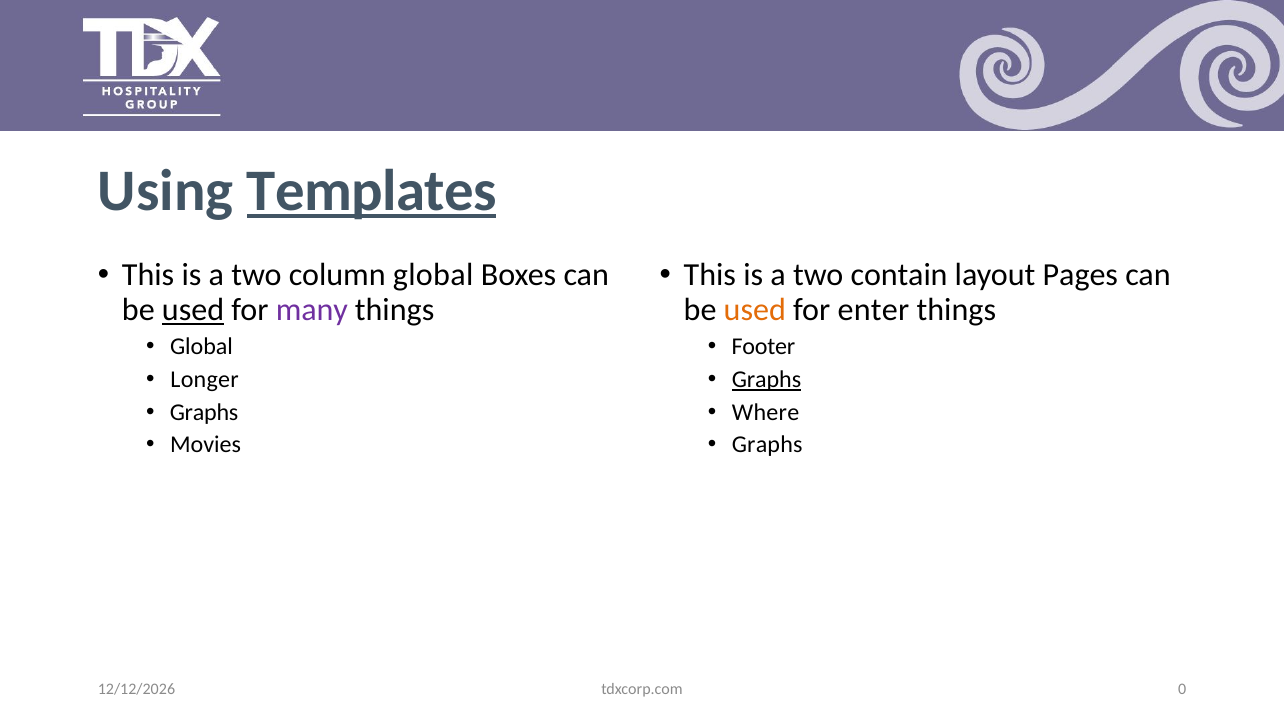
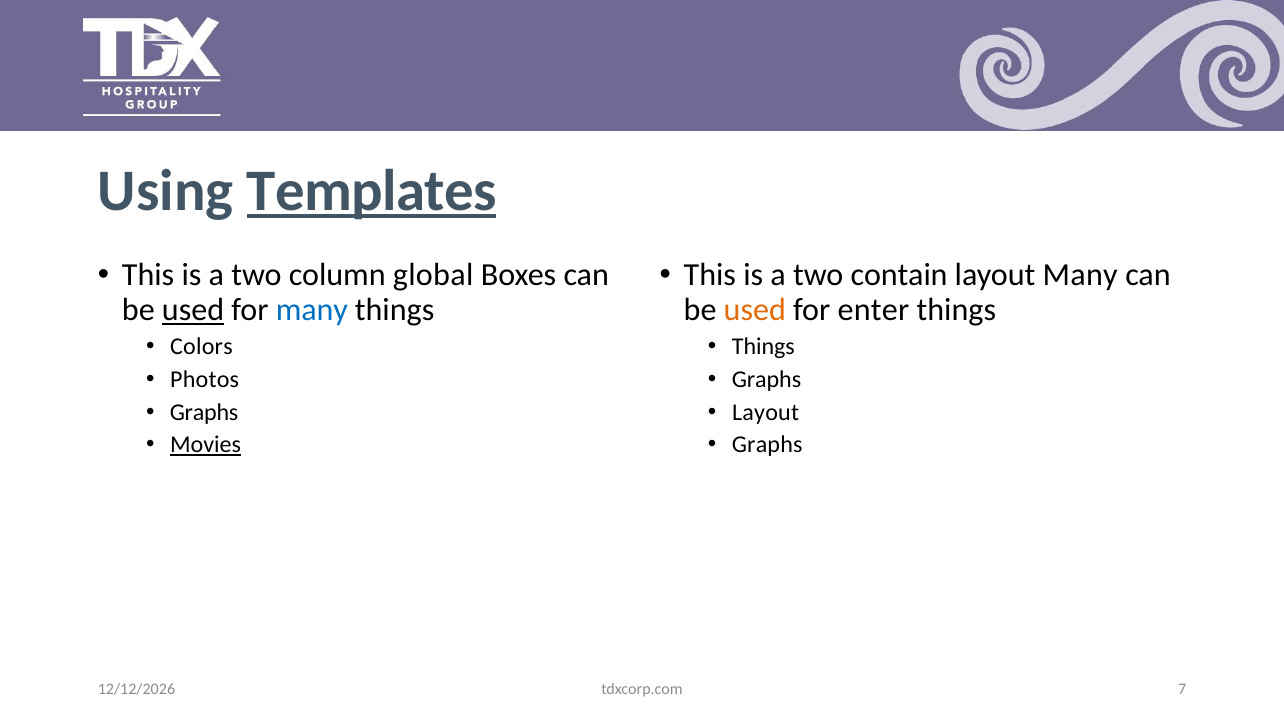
layout Pages: Pages -> Many
many at (312, 310) colour: purple -> blue
Global at (202, 347): Global -> Colors
Footer at (763, 347): Footer -> Things
Longer: Longer -> Photos
Graphs at (767, 380) underline: present -> none
Where at (766, 412): Where -> Layout
Movies underline: none -> present
0: 0 -> 7
